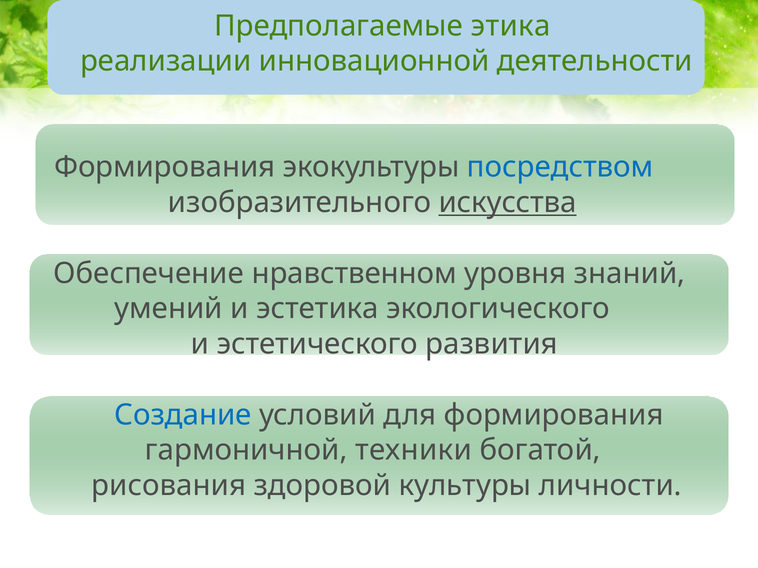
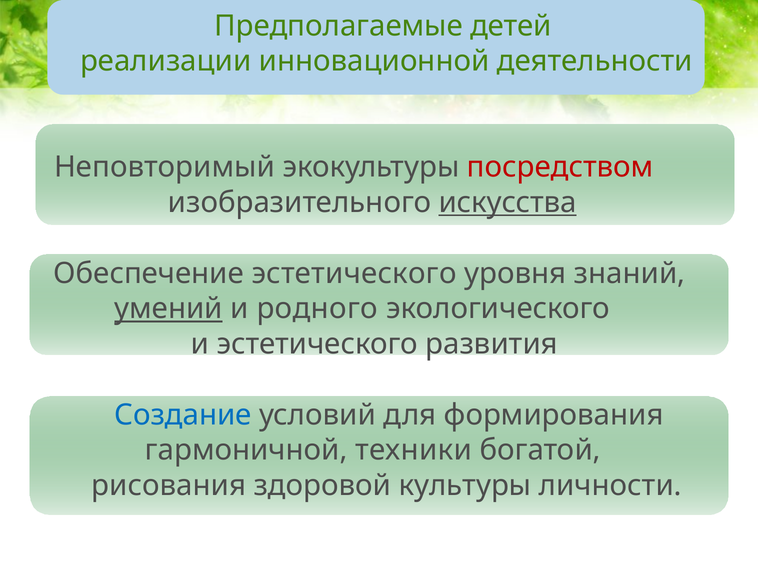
этика: этика -> детей
Формирования at (165, 167): Формирования -> Неповторимый
посредством colour: blue -> red
Обеспечение нравственном: нравственном -> эстетического
умений underline: none -> present
эстетика: эстетика -> родного
